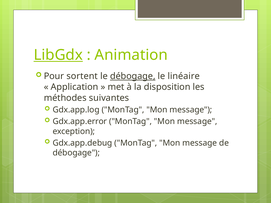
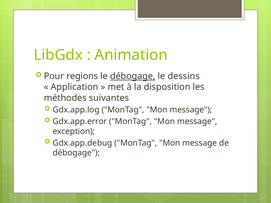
LibGdx underline: present -> none
sortent: sortent -> regions
linéaire: linéaire -> dessins
